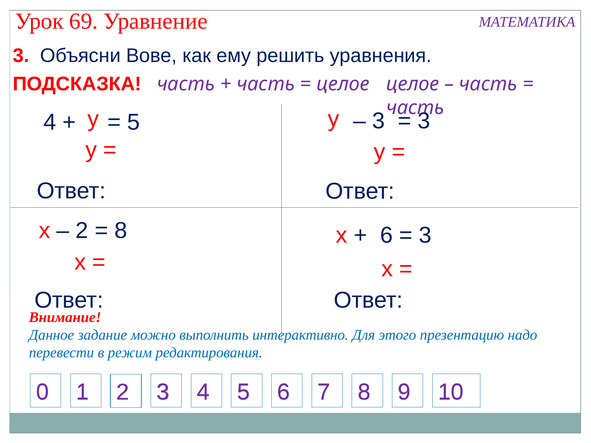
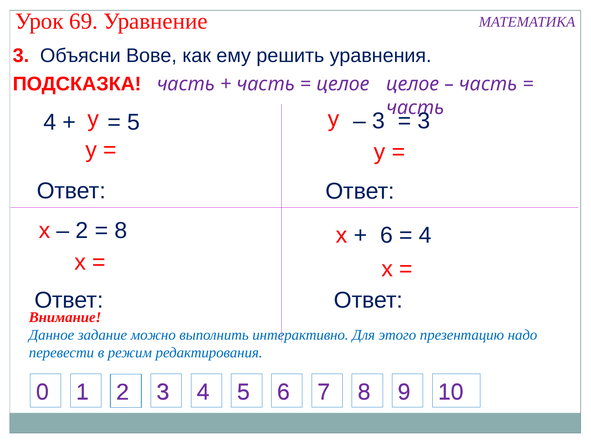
3 at (425, 235): 3 -> 4
